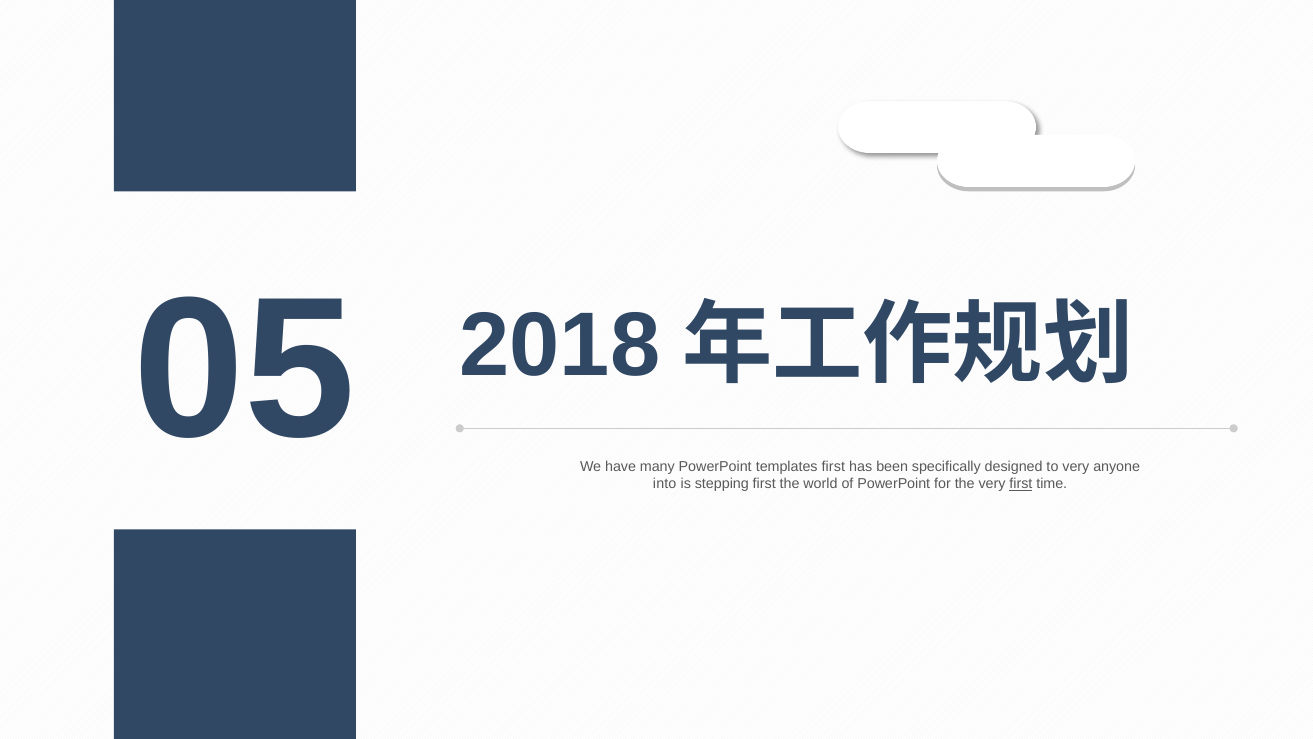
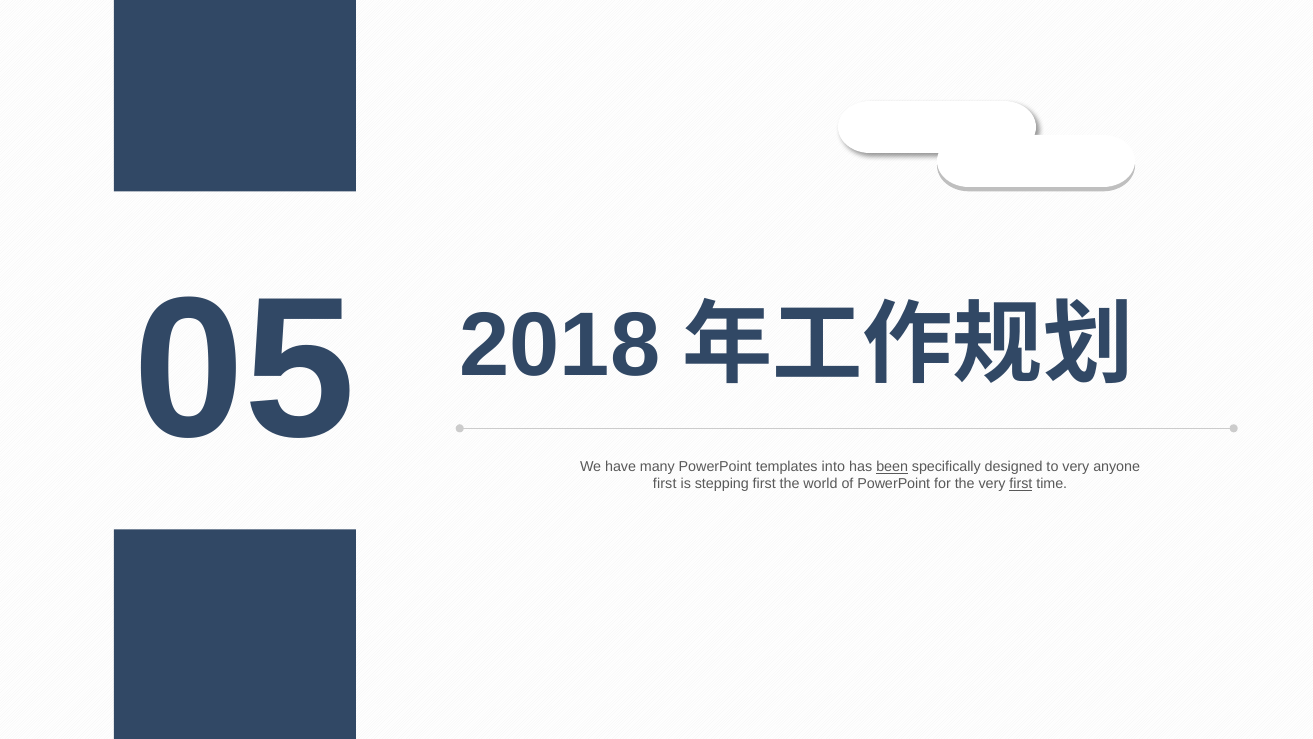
templates first: first -> into
been underline: none -> present
into at (665, 484): into -> first
